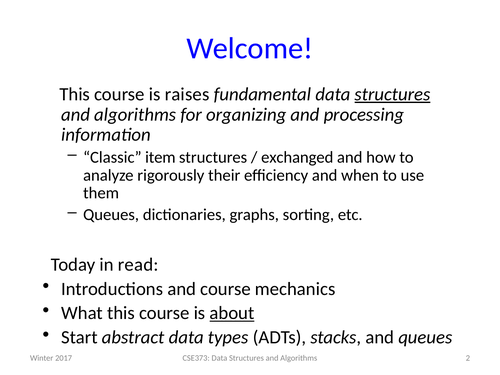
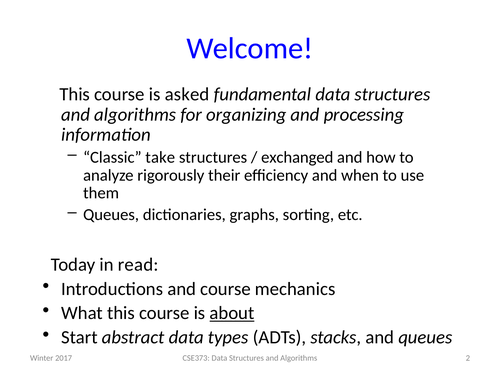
raises: raises -> asked
structures at (392, 94) underline: present -> none
item: item -> take
